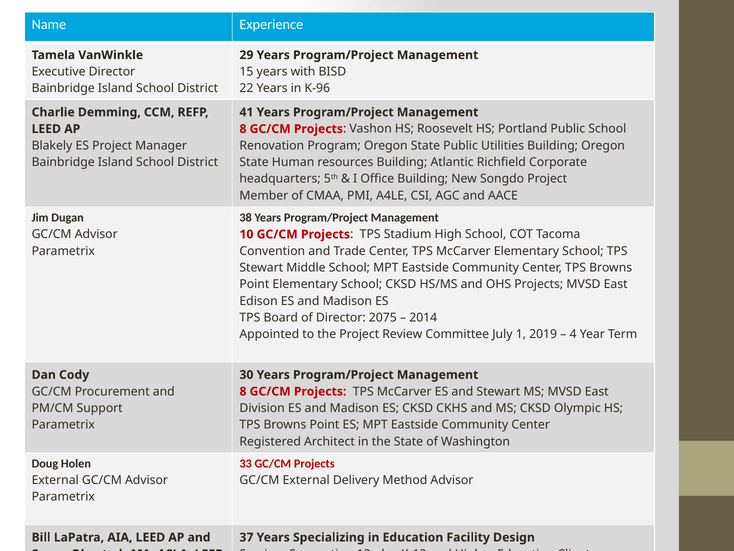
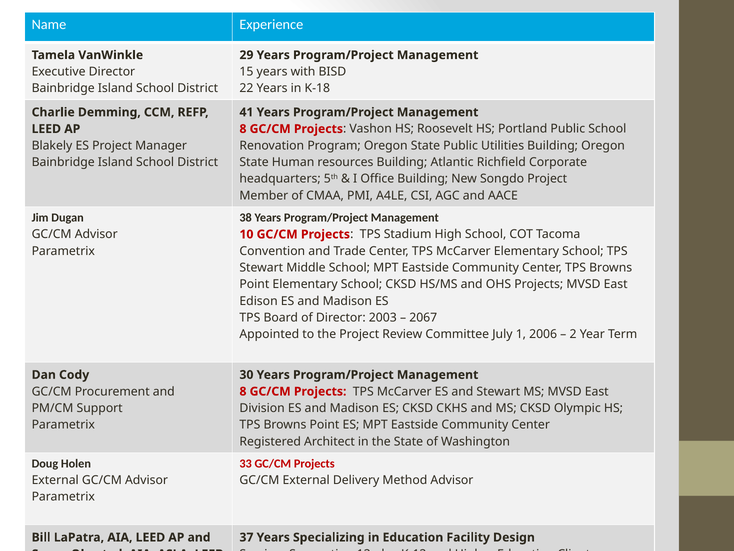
K-96: K-96 -> K-18
2075: 2075 -> 2003
2014: 2014 -> 2067
2019: 2019 -> 2006
4 at (573, 334): 4 -> 2
